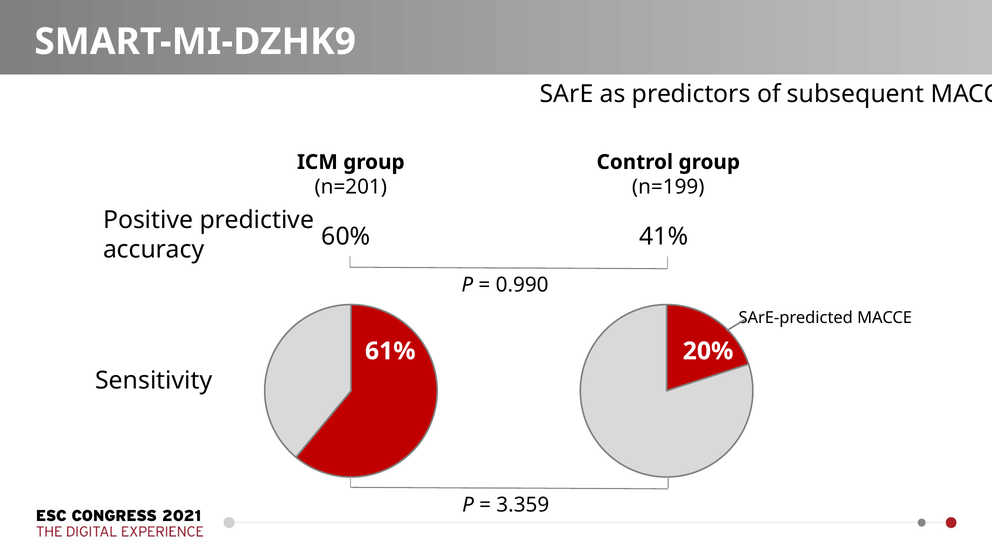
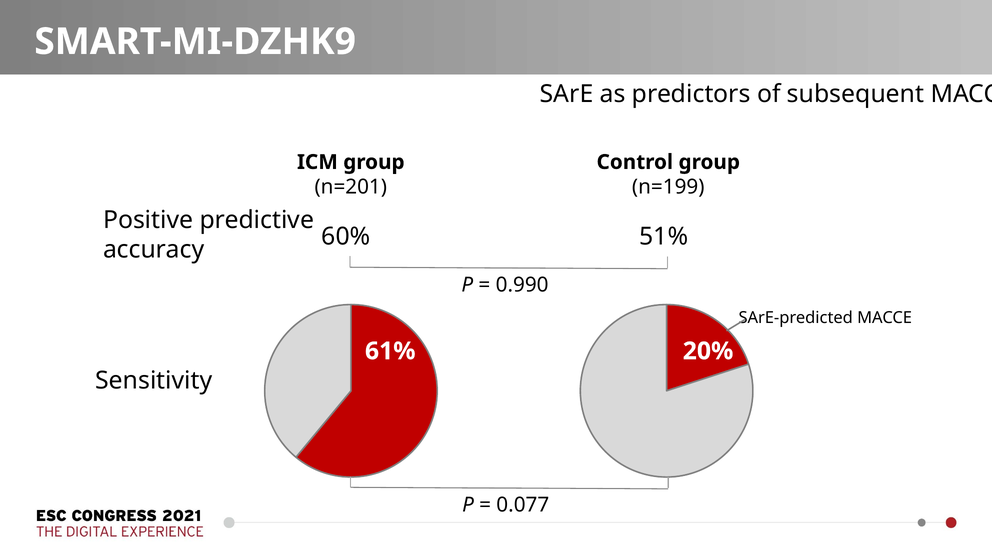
41%: 41% -> 51%
3.359: 3.359 -> 0.077
